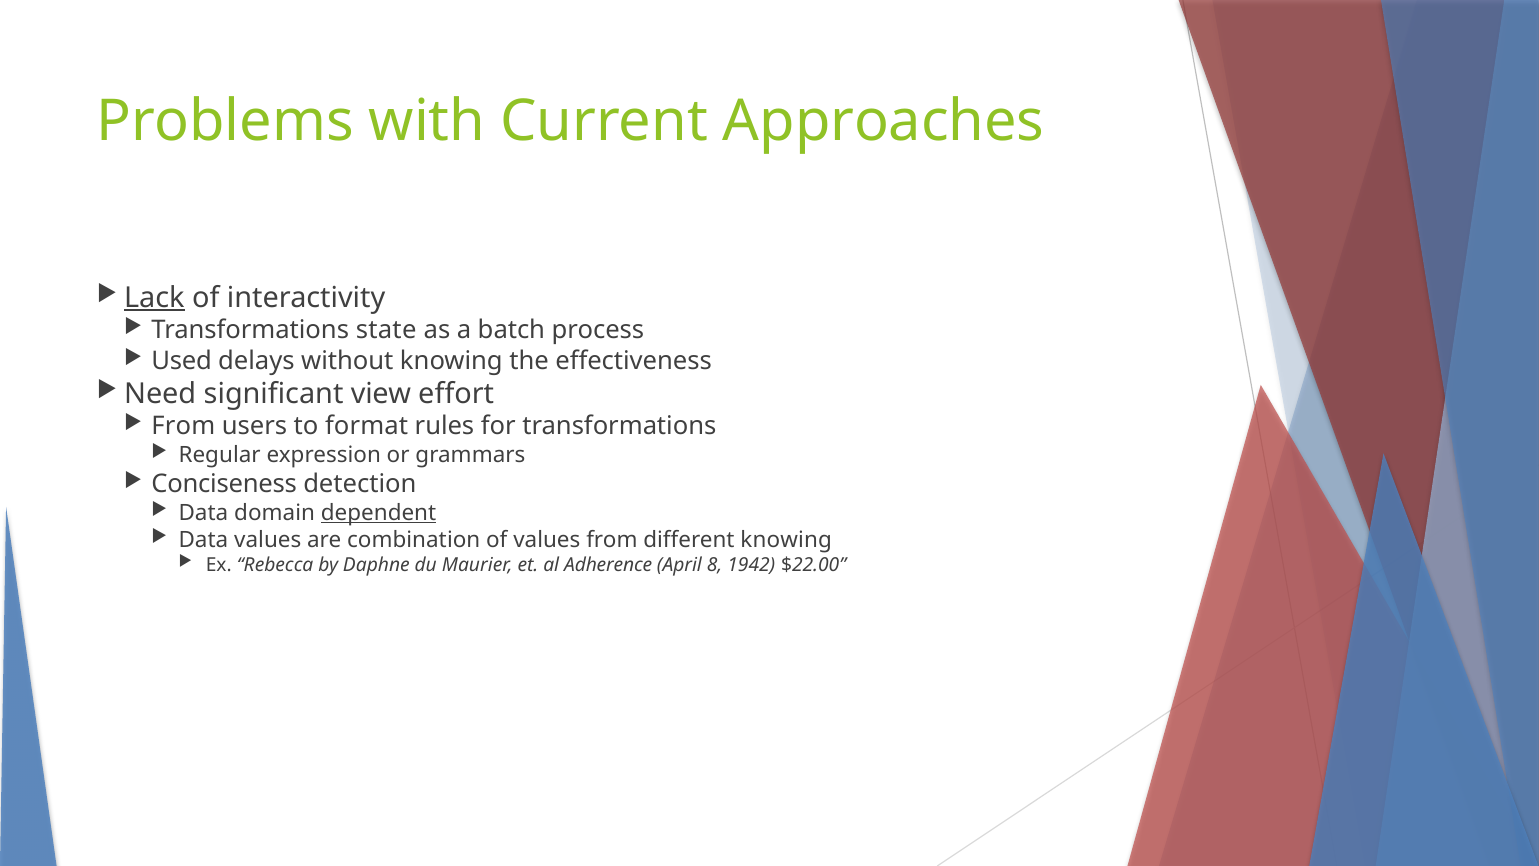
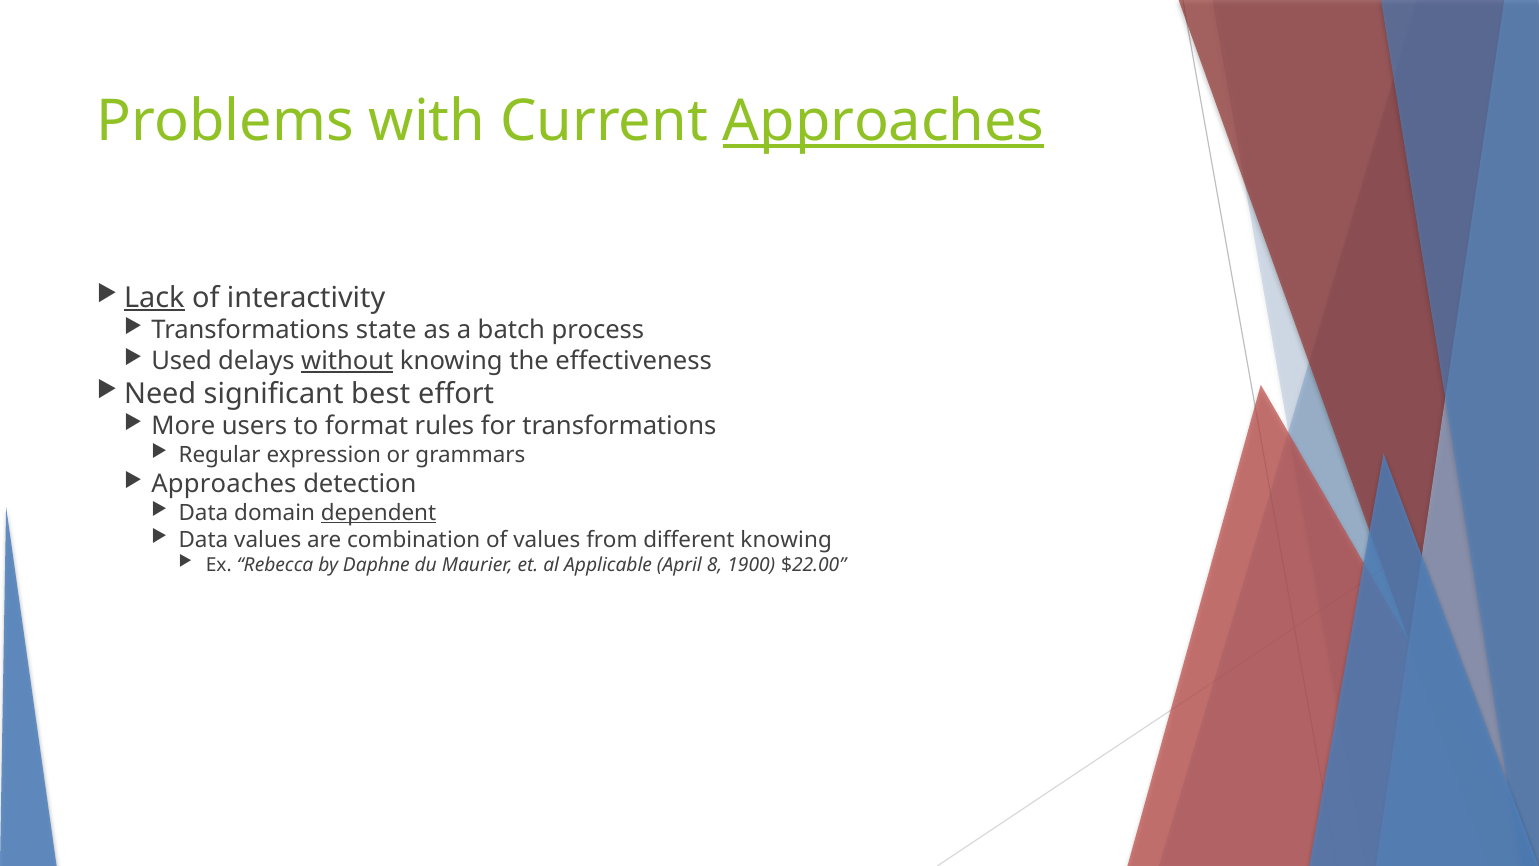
Approaches at (884, 121) underline: none -> present
without underline: none -> present
view: view -> best
From at (183, 426): From -> More
Conciseness at (224, 484): Conciseness -> Approaches
Adherence: Adherence -> Applicable
1942: 1942 -> 1900
